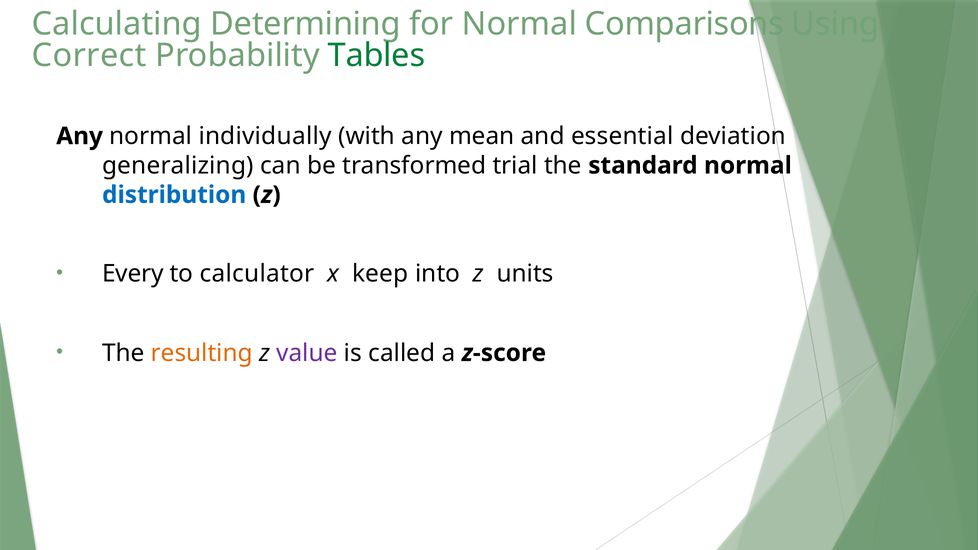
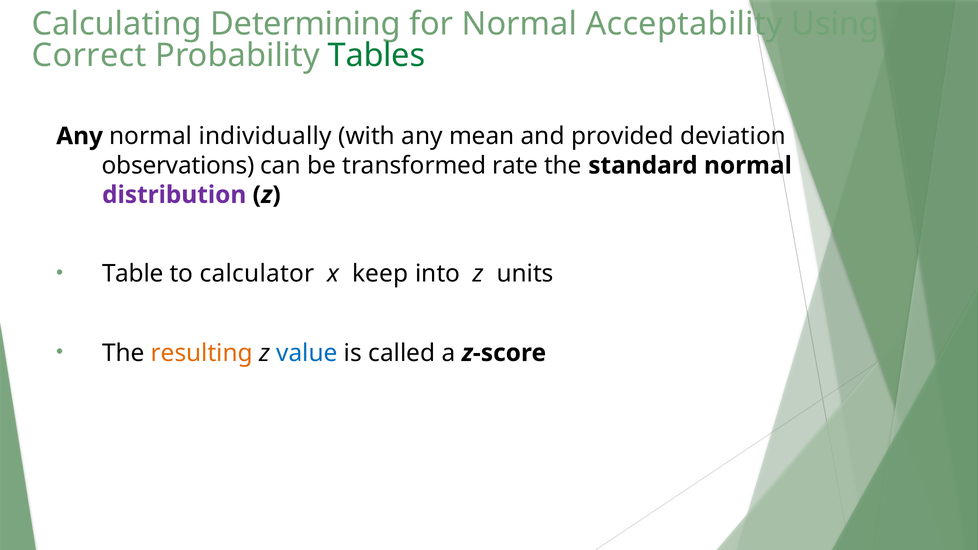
Comparisons: Comparisons -> Acceptability
essential: essential -> provided
generalizing: generalizing -> observations
trial: trial -> rate
distribution colour: blue -> purple
Every: Every -> Table
value colour: purple -> blue
